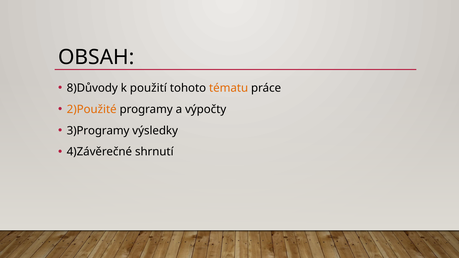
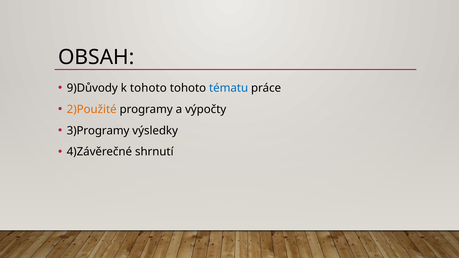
8)Důvody: 8)Důvody -> 9)Důvody
k použití: použití -> tohoto
tématu colour: orange -> blue
